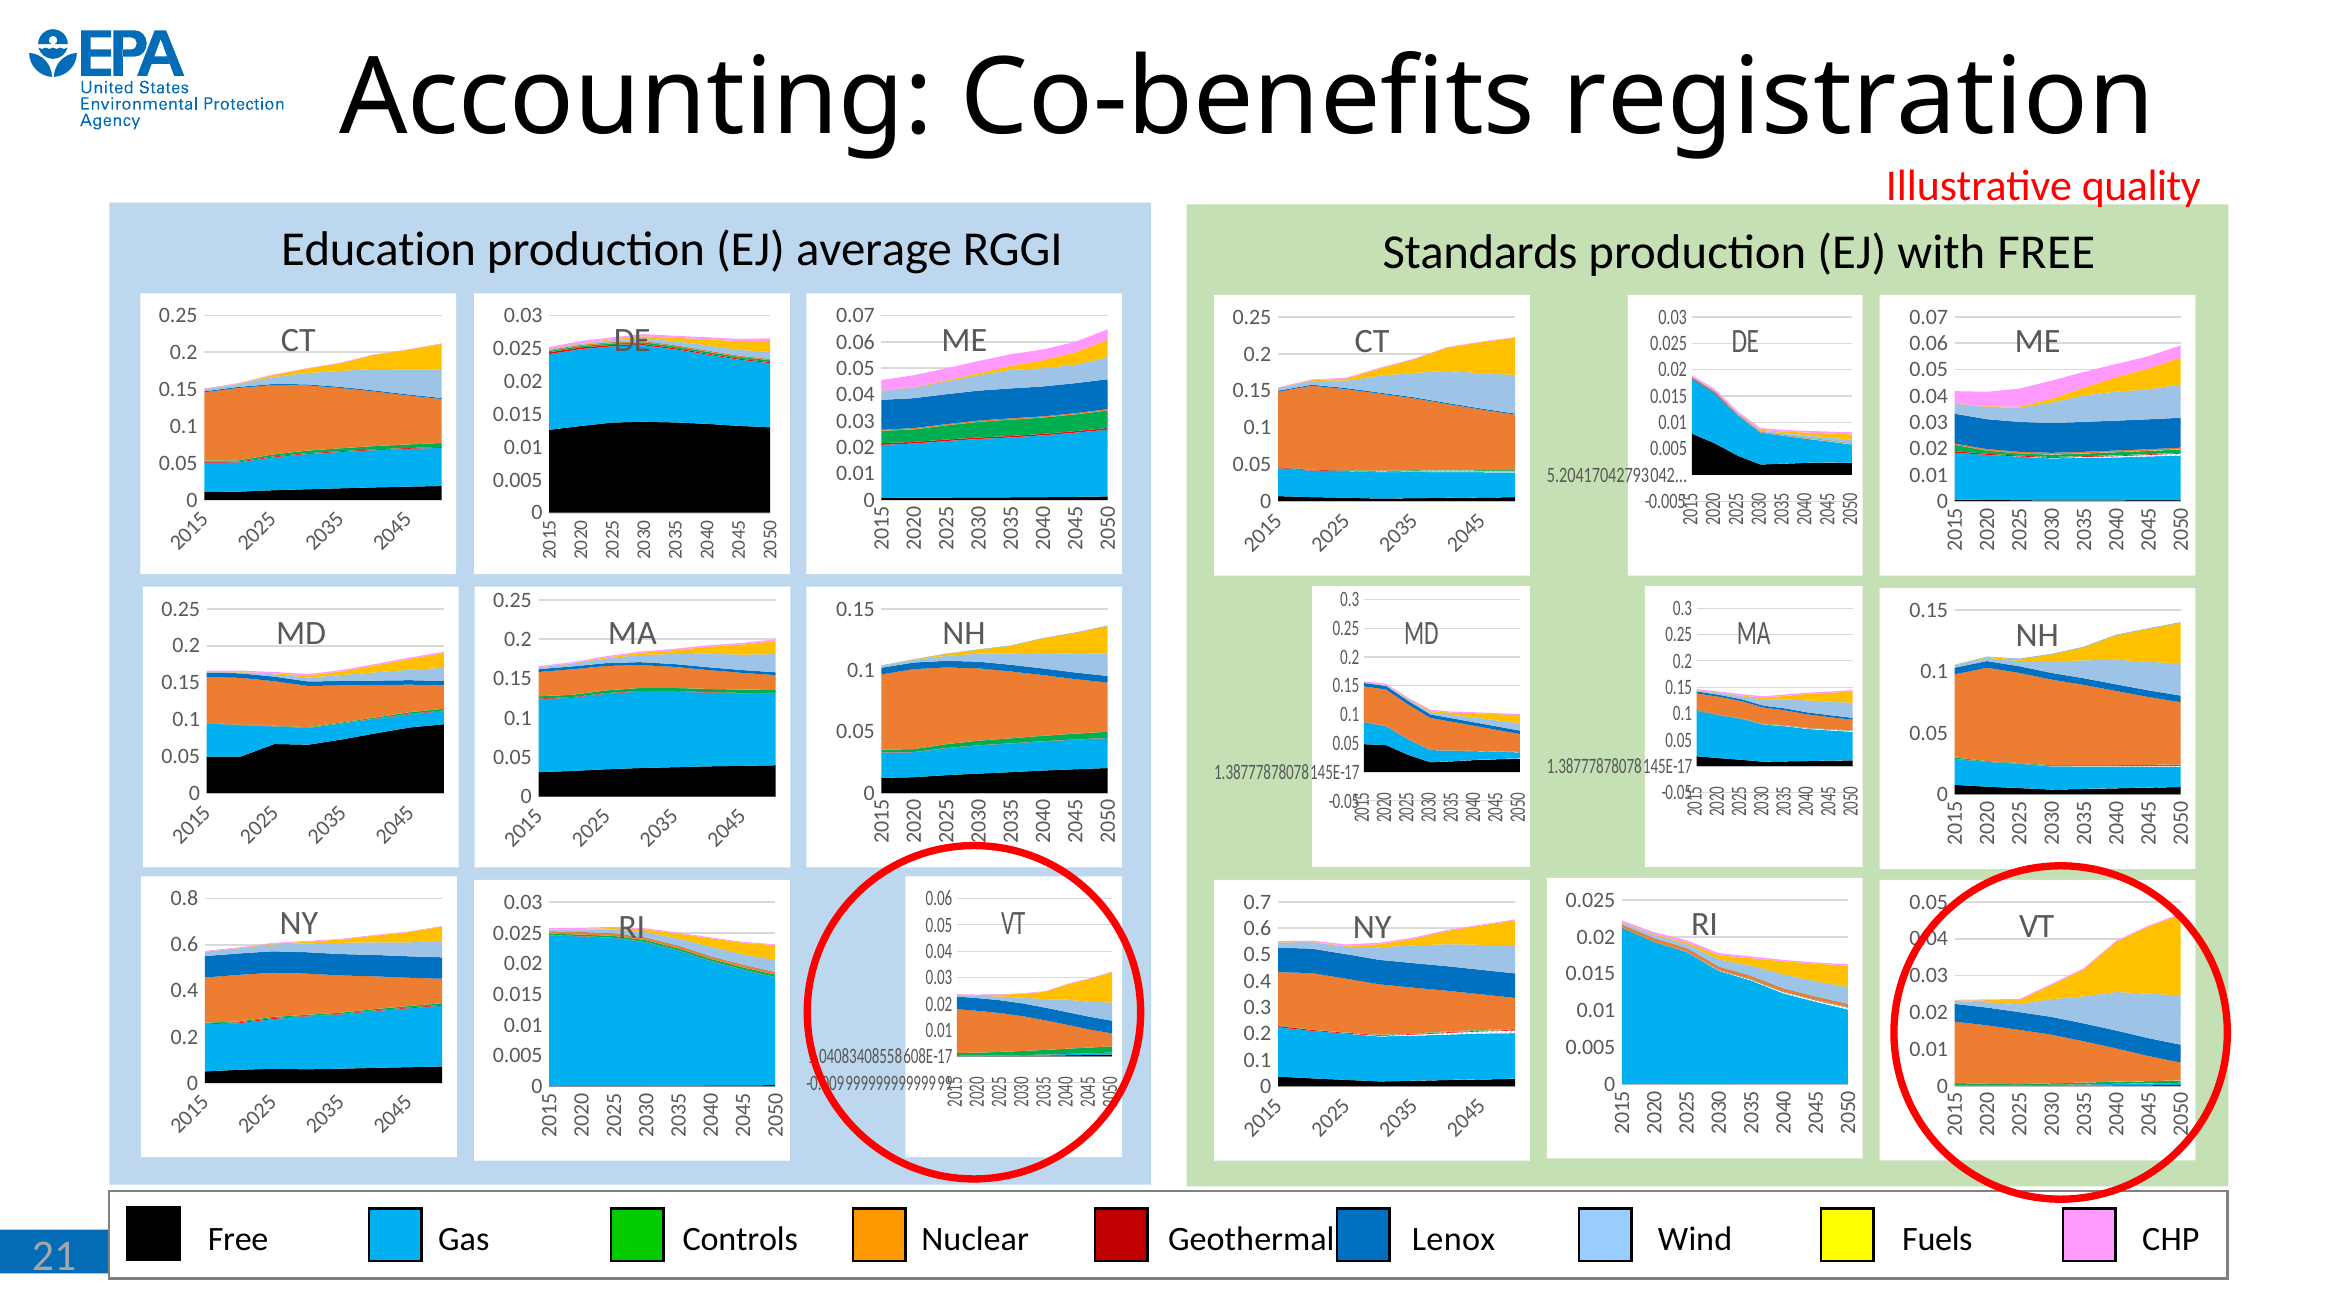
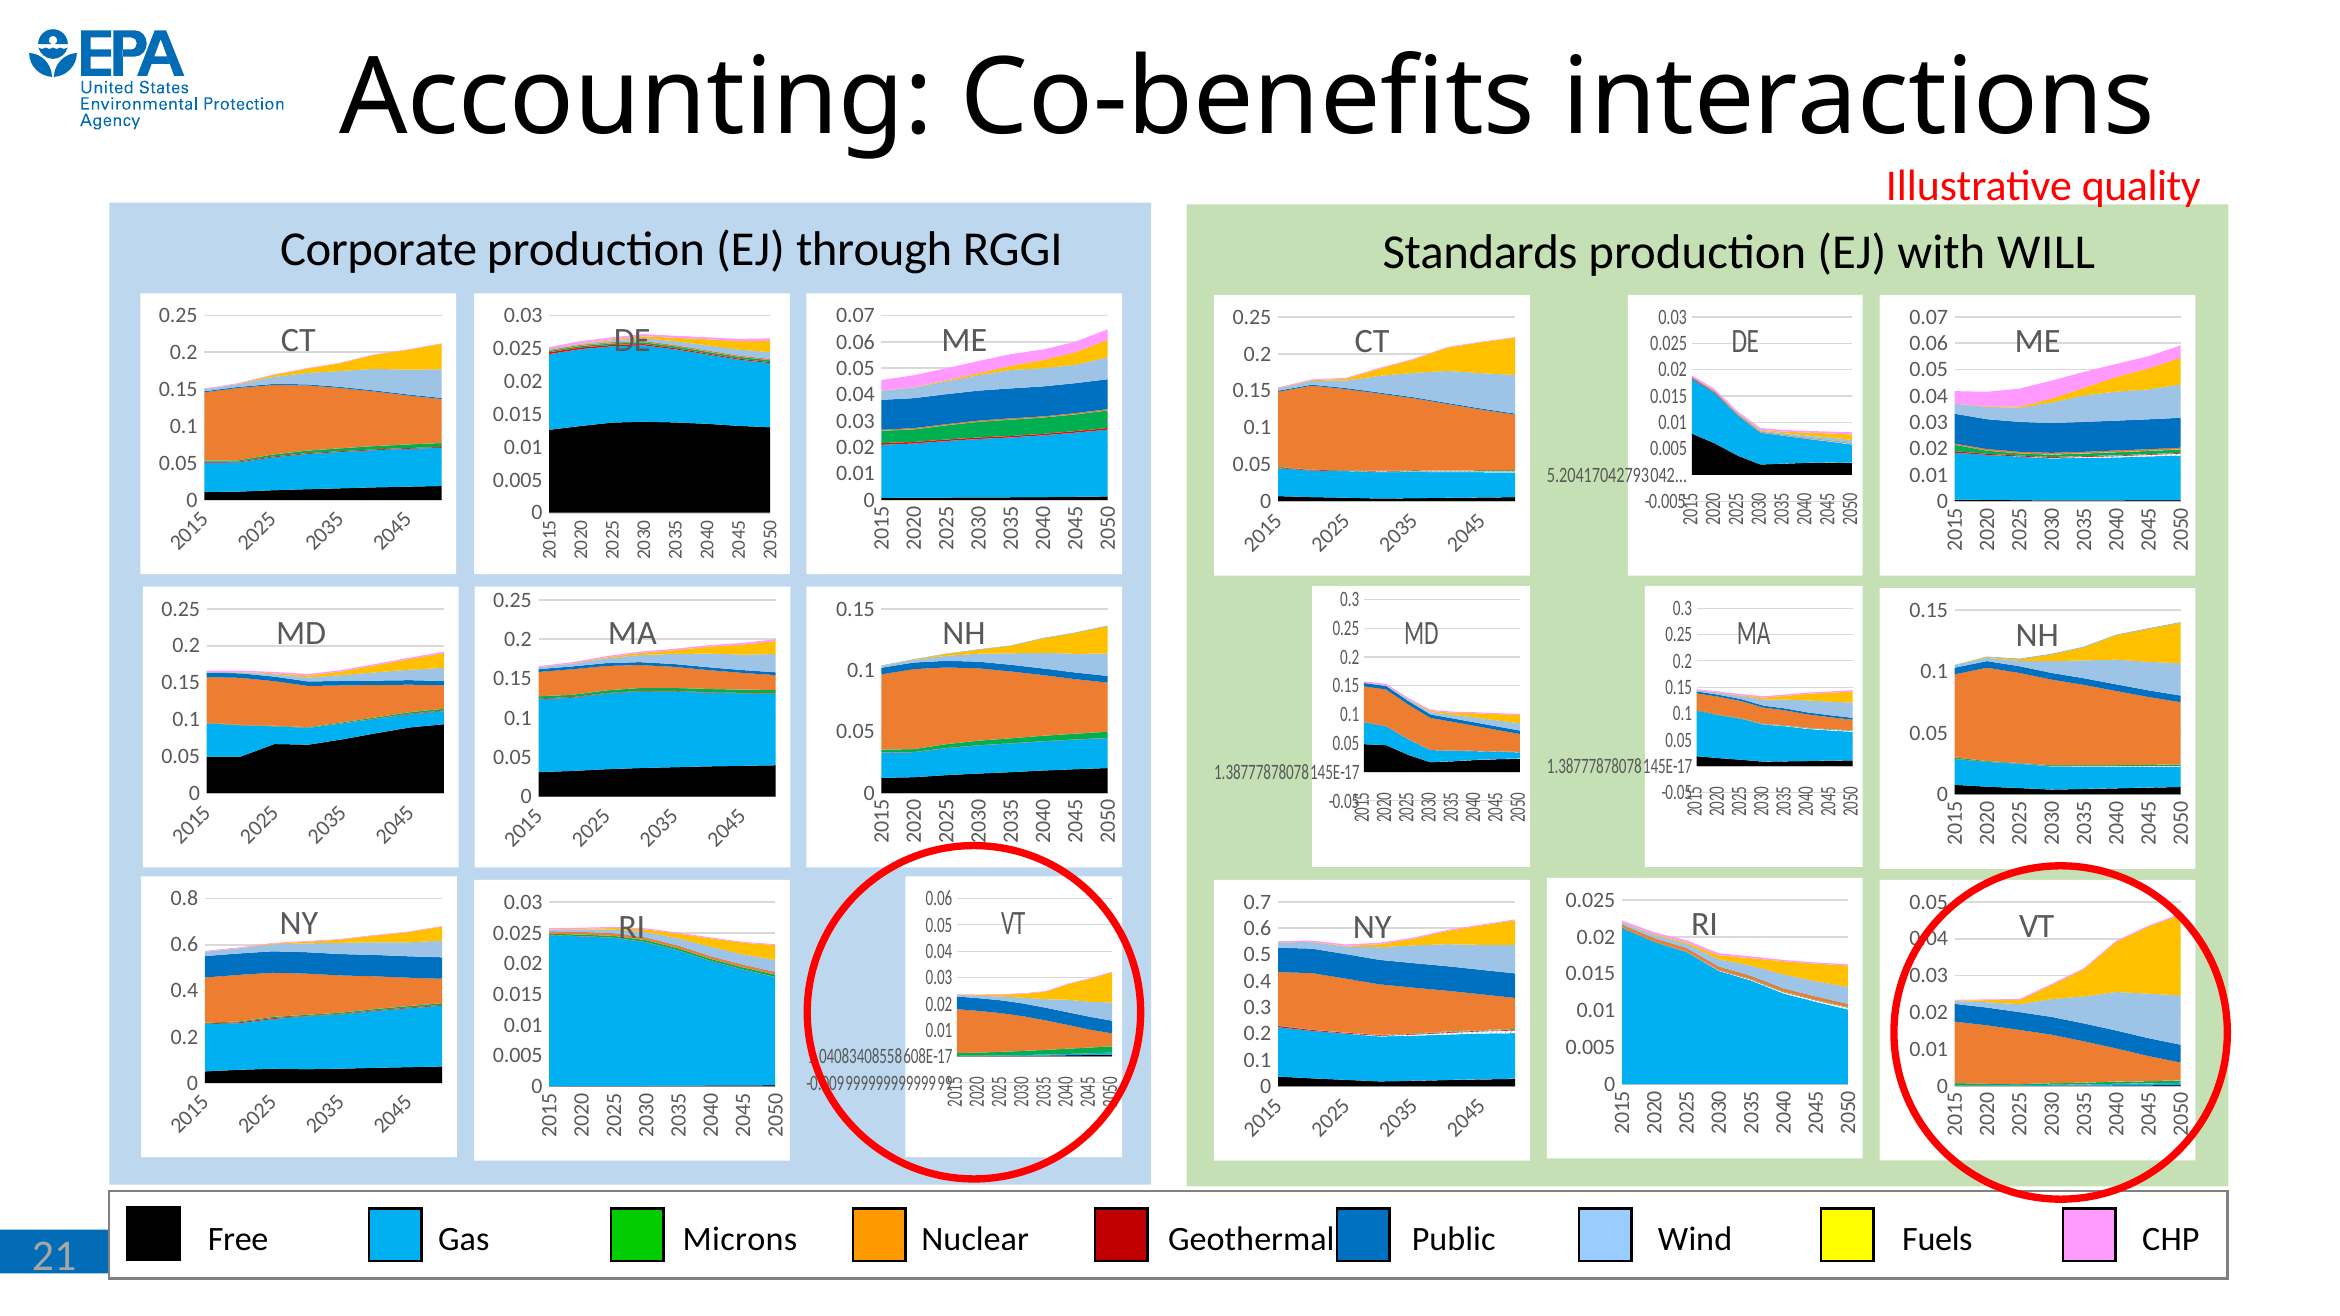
registration: registration -> interactions
Education: Education -> Corporate
average: average -> through
with FREE: FREE -> WILL
Controls: Controls -> Microns
Lenox: Lenox -> Public
